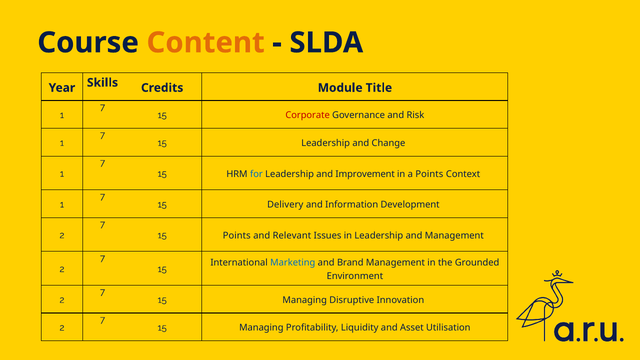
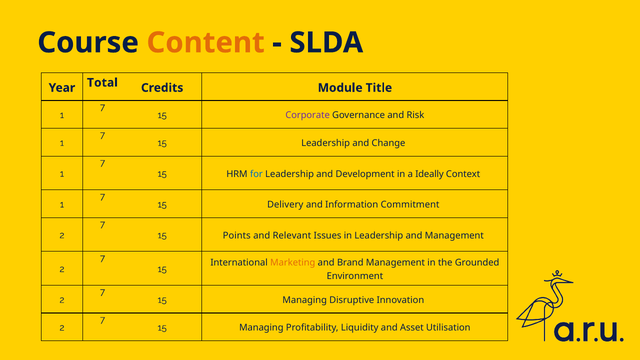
Skills: Skills -> Total
Corporate colour: red -> purple
Improvement: Improvement -> Development
a Points: Points -> Ideally
Development: Development -> Commitment
Marketing colour: blue -> orange
